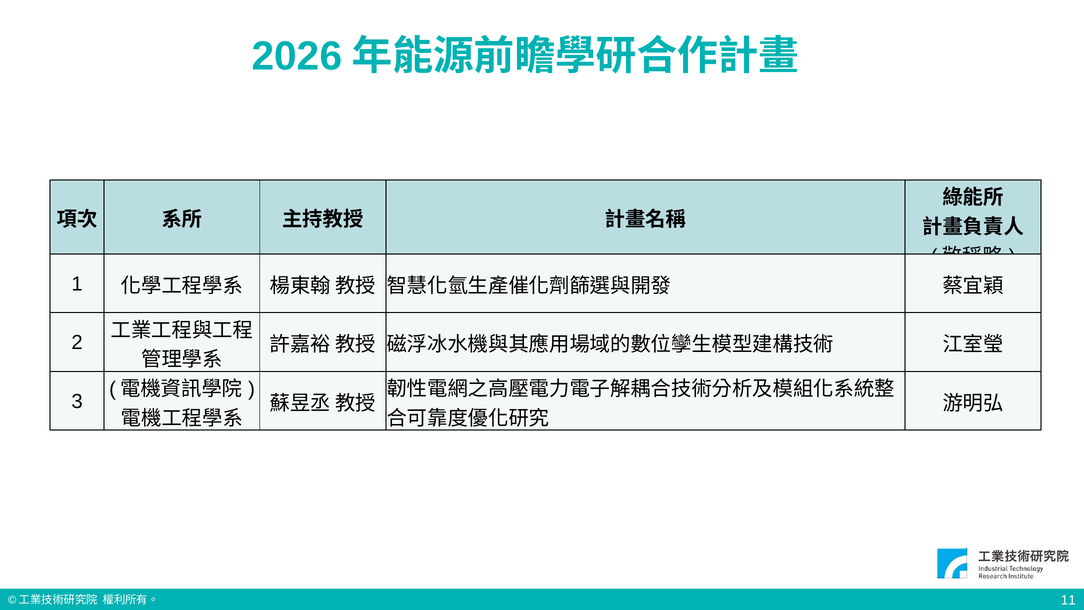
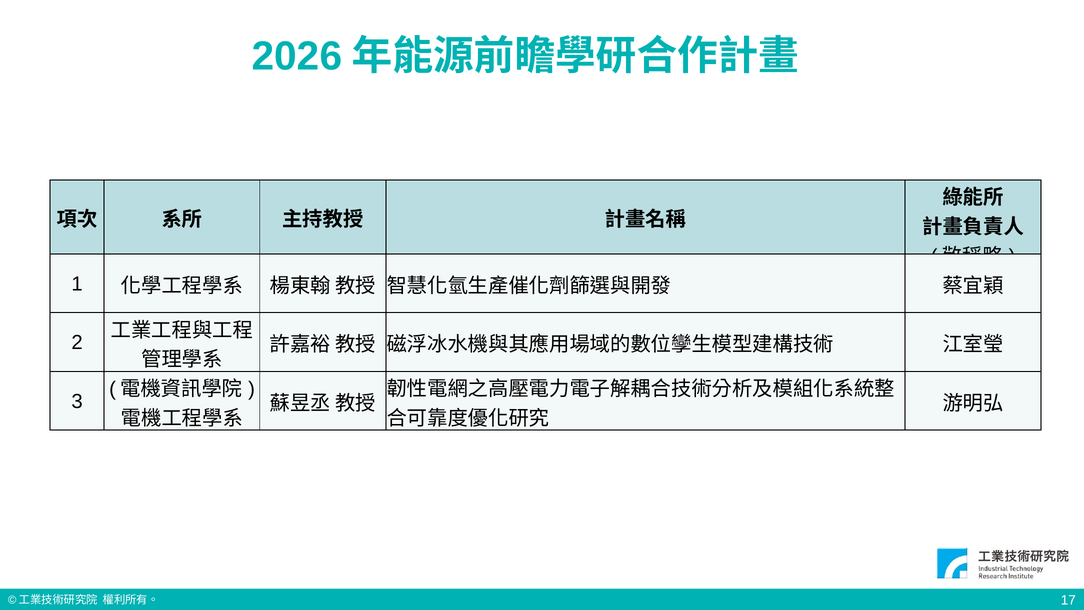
11: 11 -> 17
